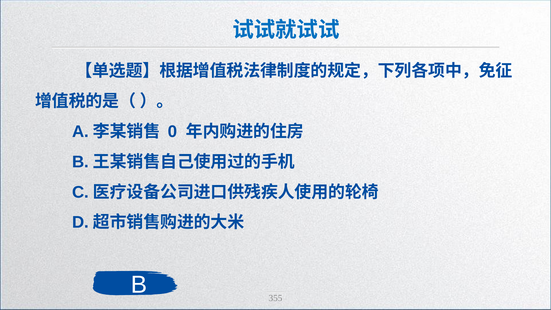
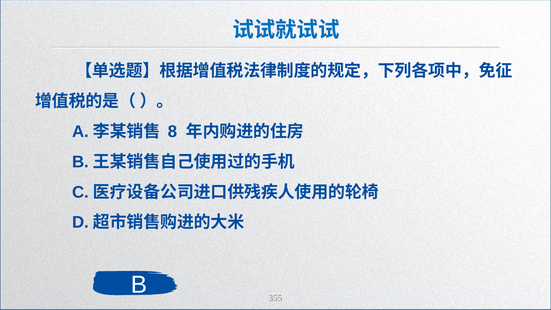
0: 0 -> 8
